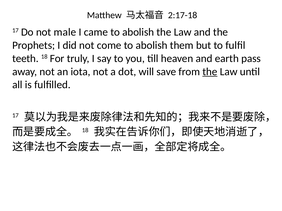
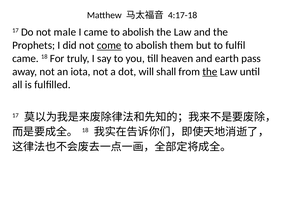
2:17-18: 2:17-18 -> 4:17-18
come underline: none -> present
teeth at (25, 59): teeth -> came
save: save -> shall
